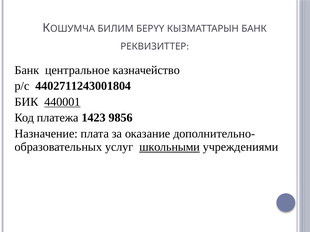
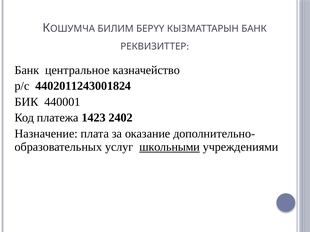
4402711243001804: 4402711243001804 -> 4402011243001824
440001 underline: present -> none
9856: 9856 -> 2402
